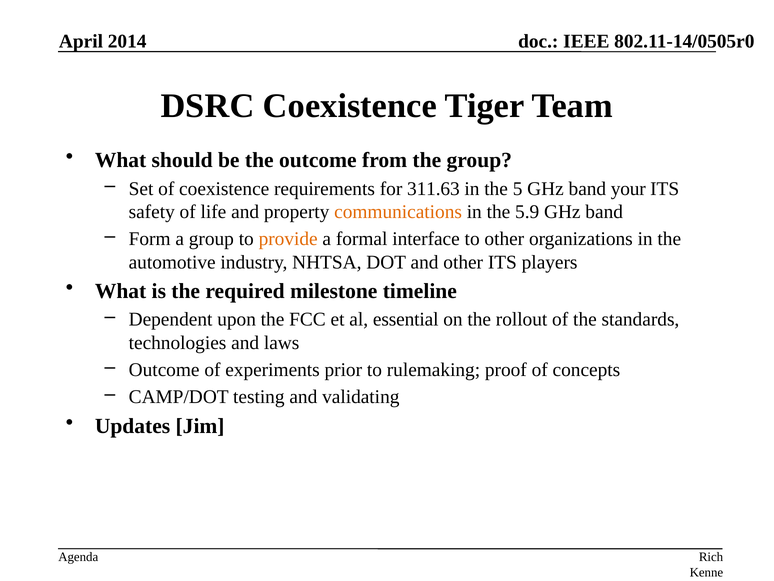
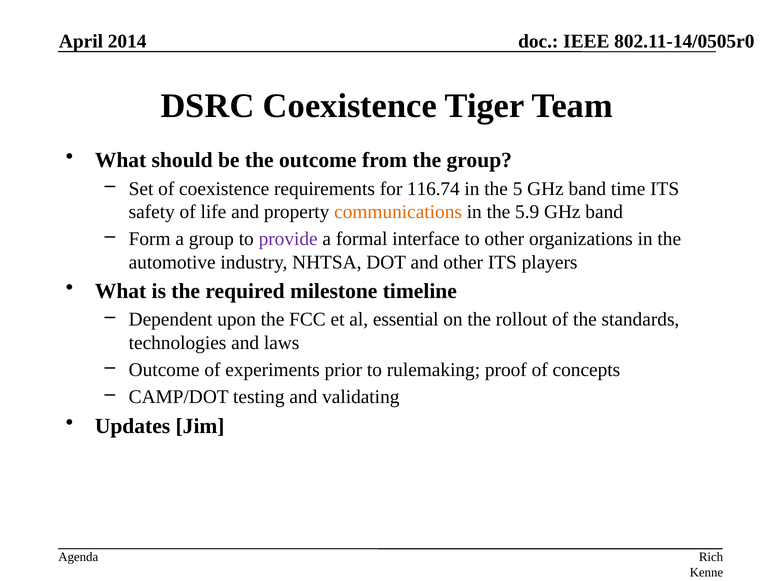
311.63: 311.63 -> 116.74
your: your -> time
provide colour: orange -> purple
